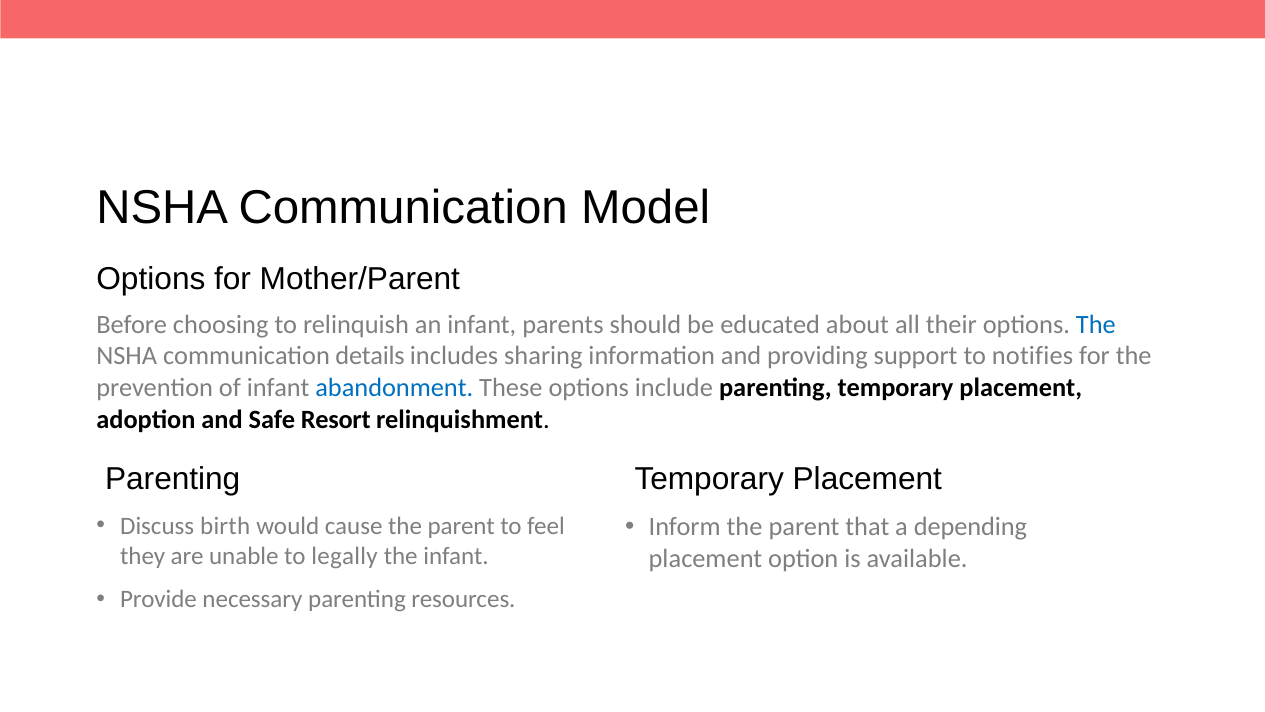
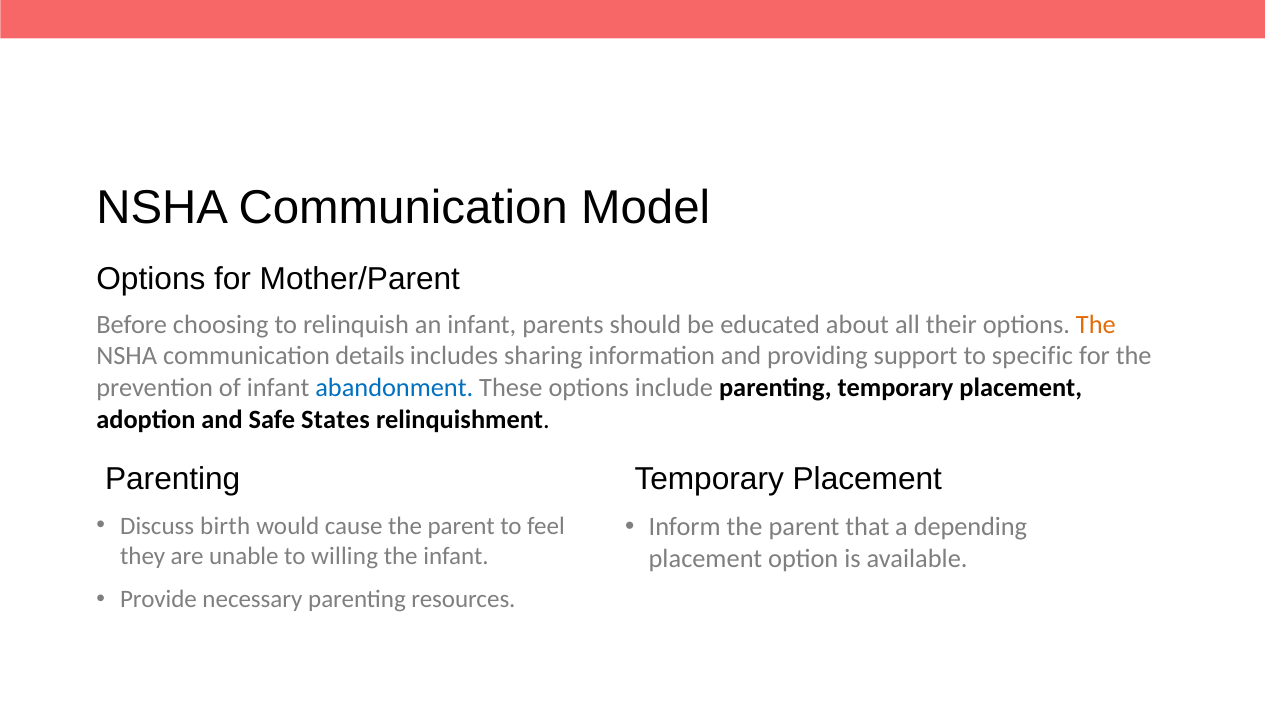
The at (1096, 324) colour: blue -> orange
notifies: notifies -> specific
Resort: Resort -> States
legally: legally -> willing
